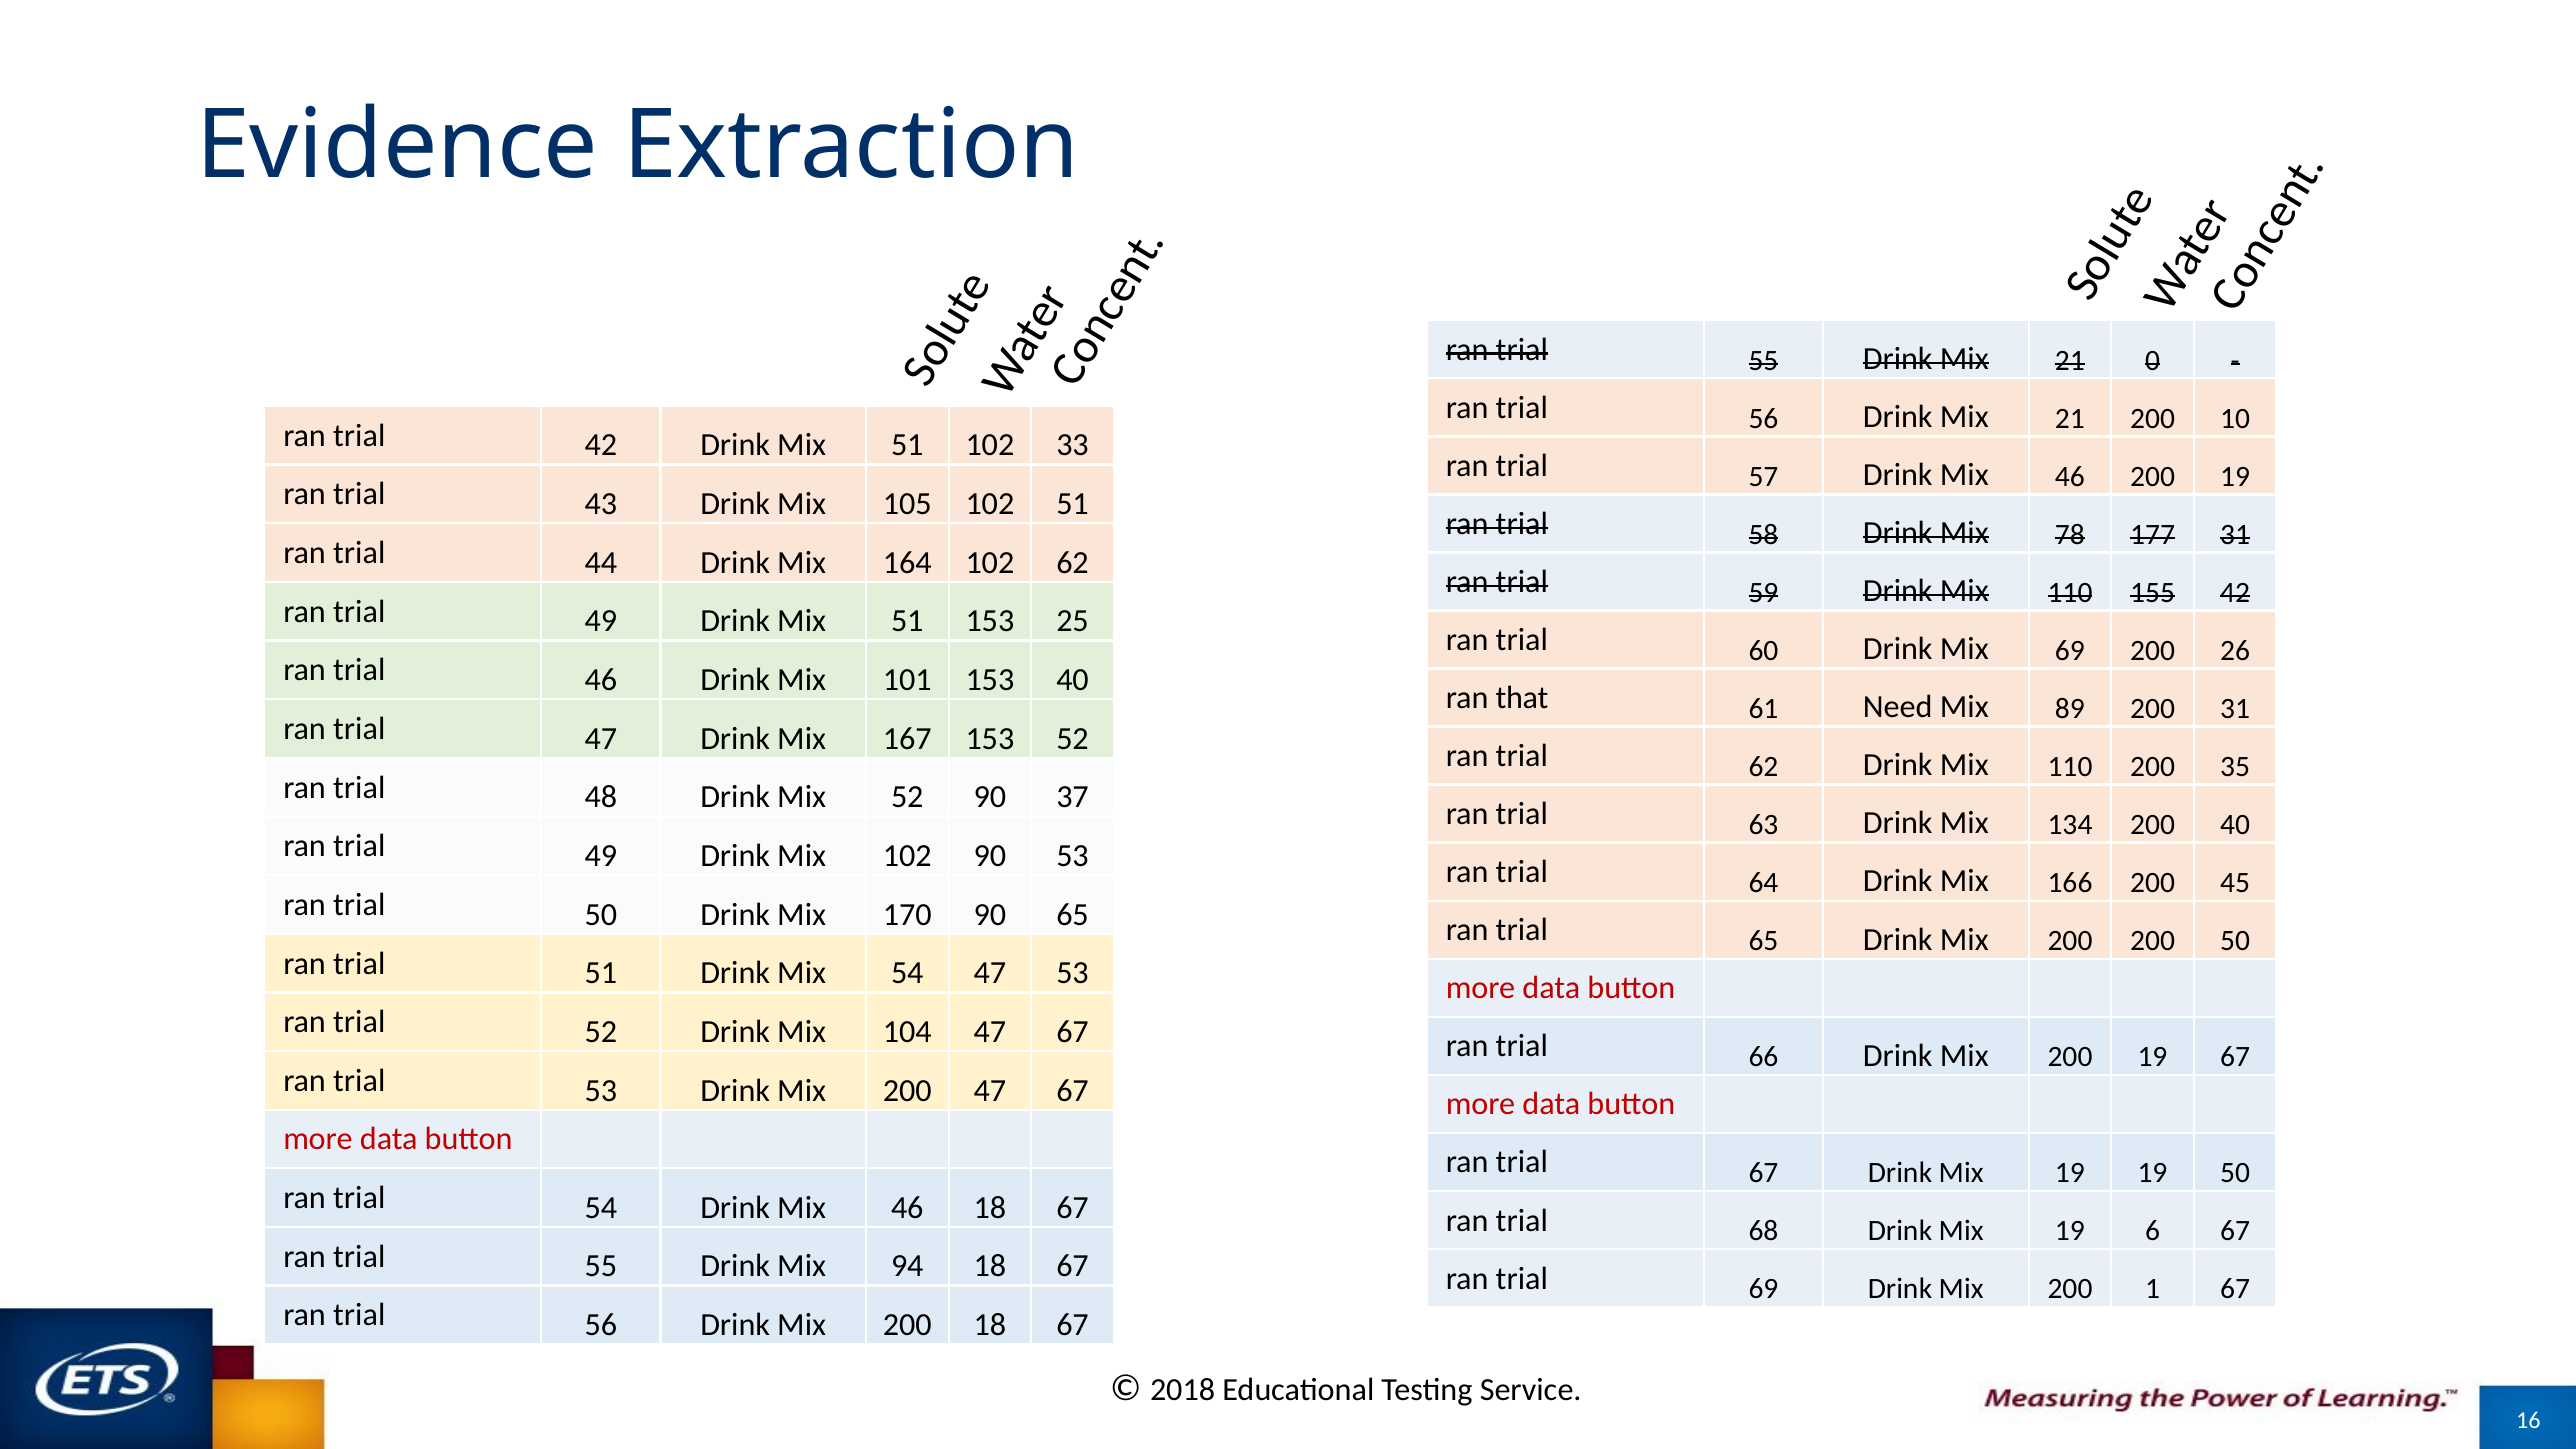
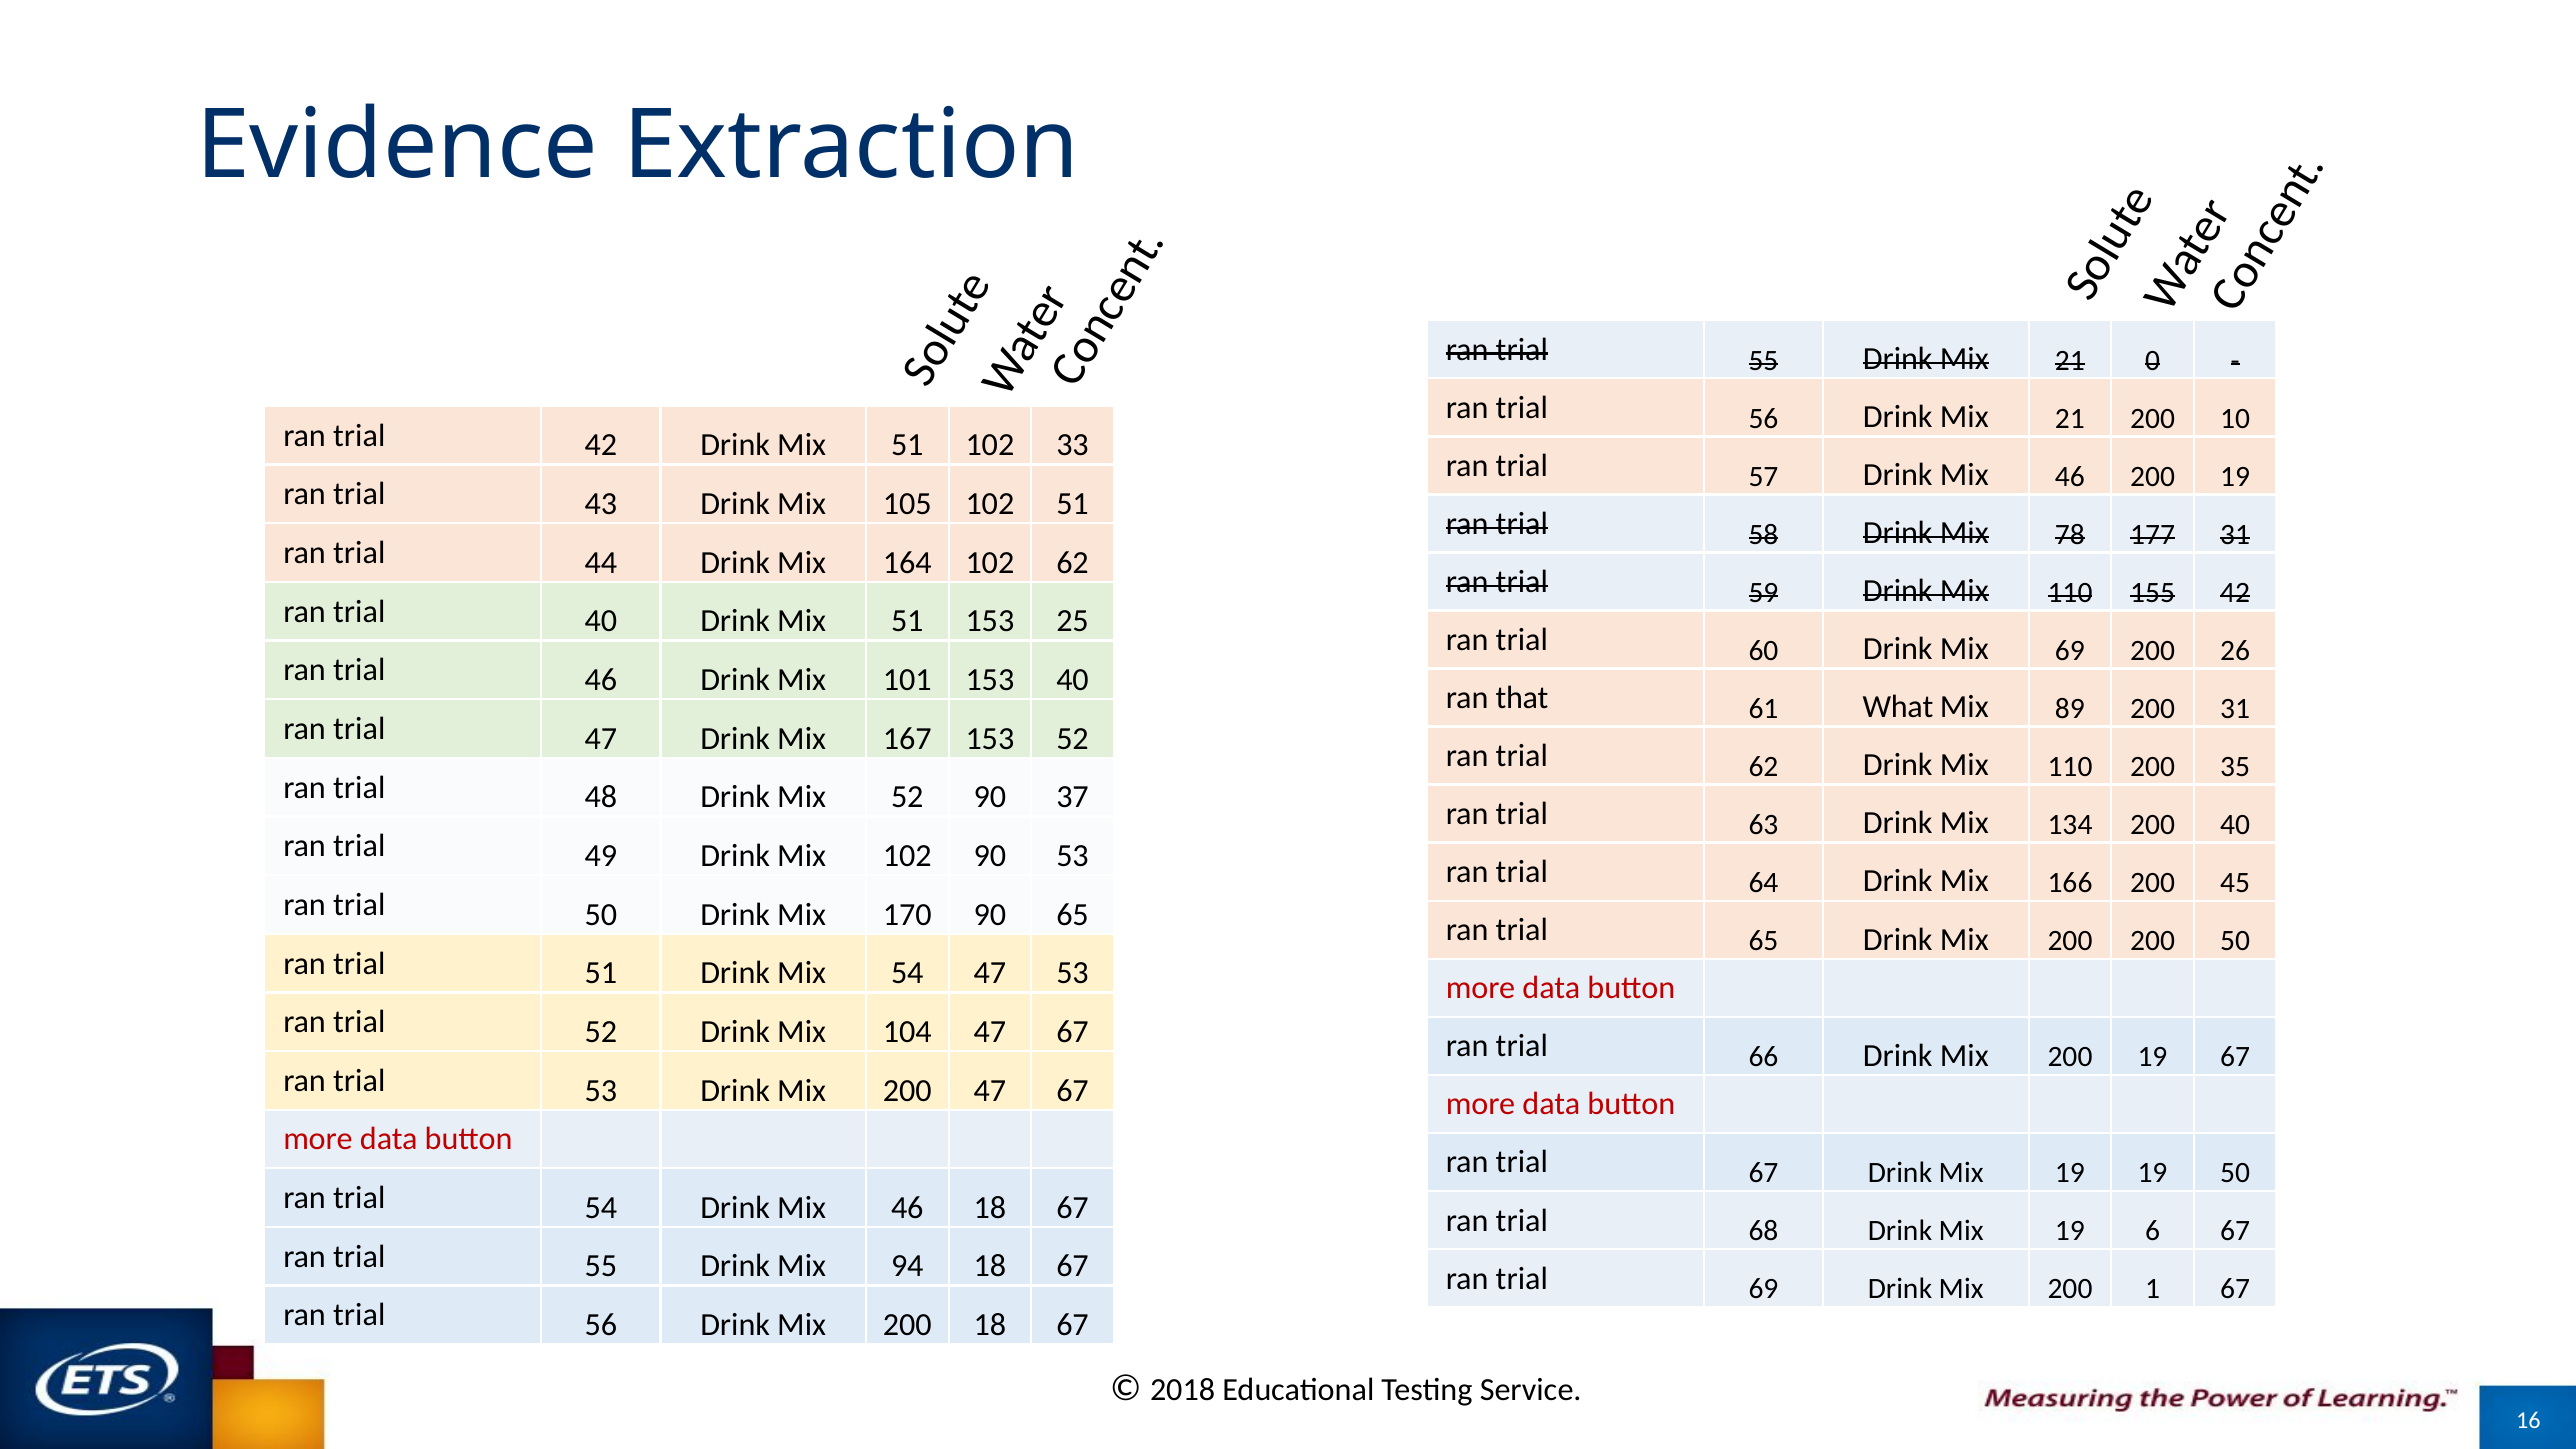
49 at (601, 621): 49 -> 40
Need: Need -> What
